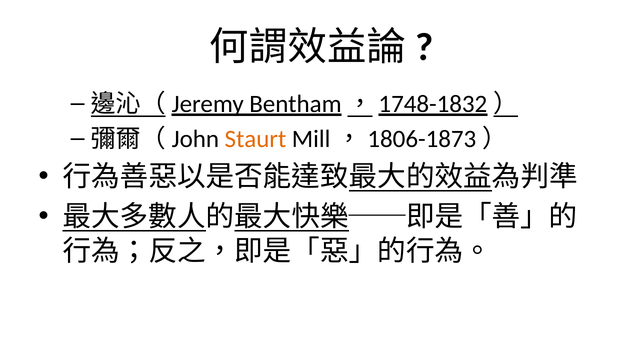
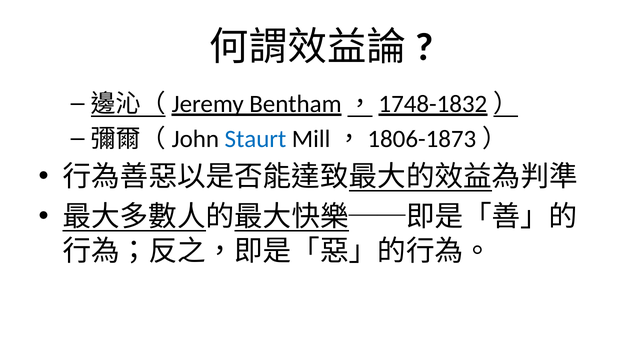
Staurt colour: orange -> blue
